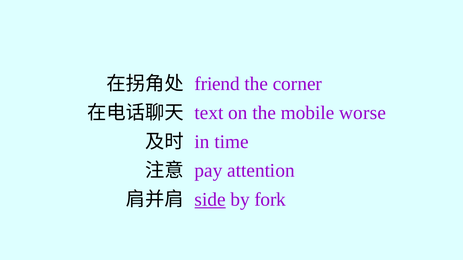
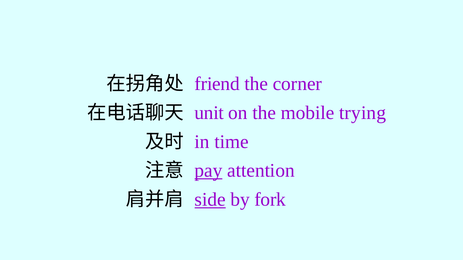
text: text -> unit
worse: worse -> trying
pay underline: none -> present
